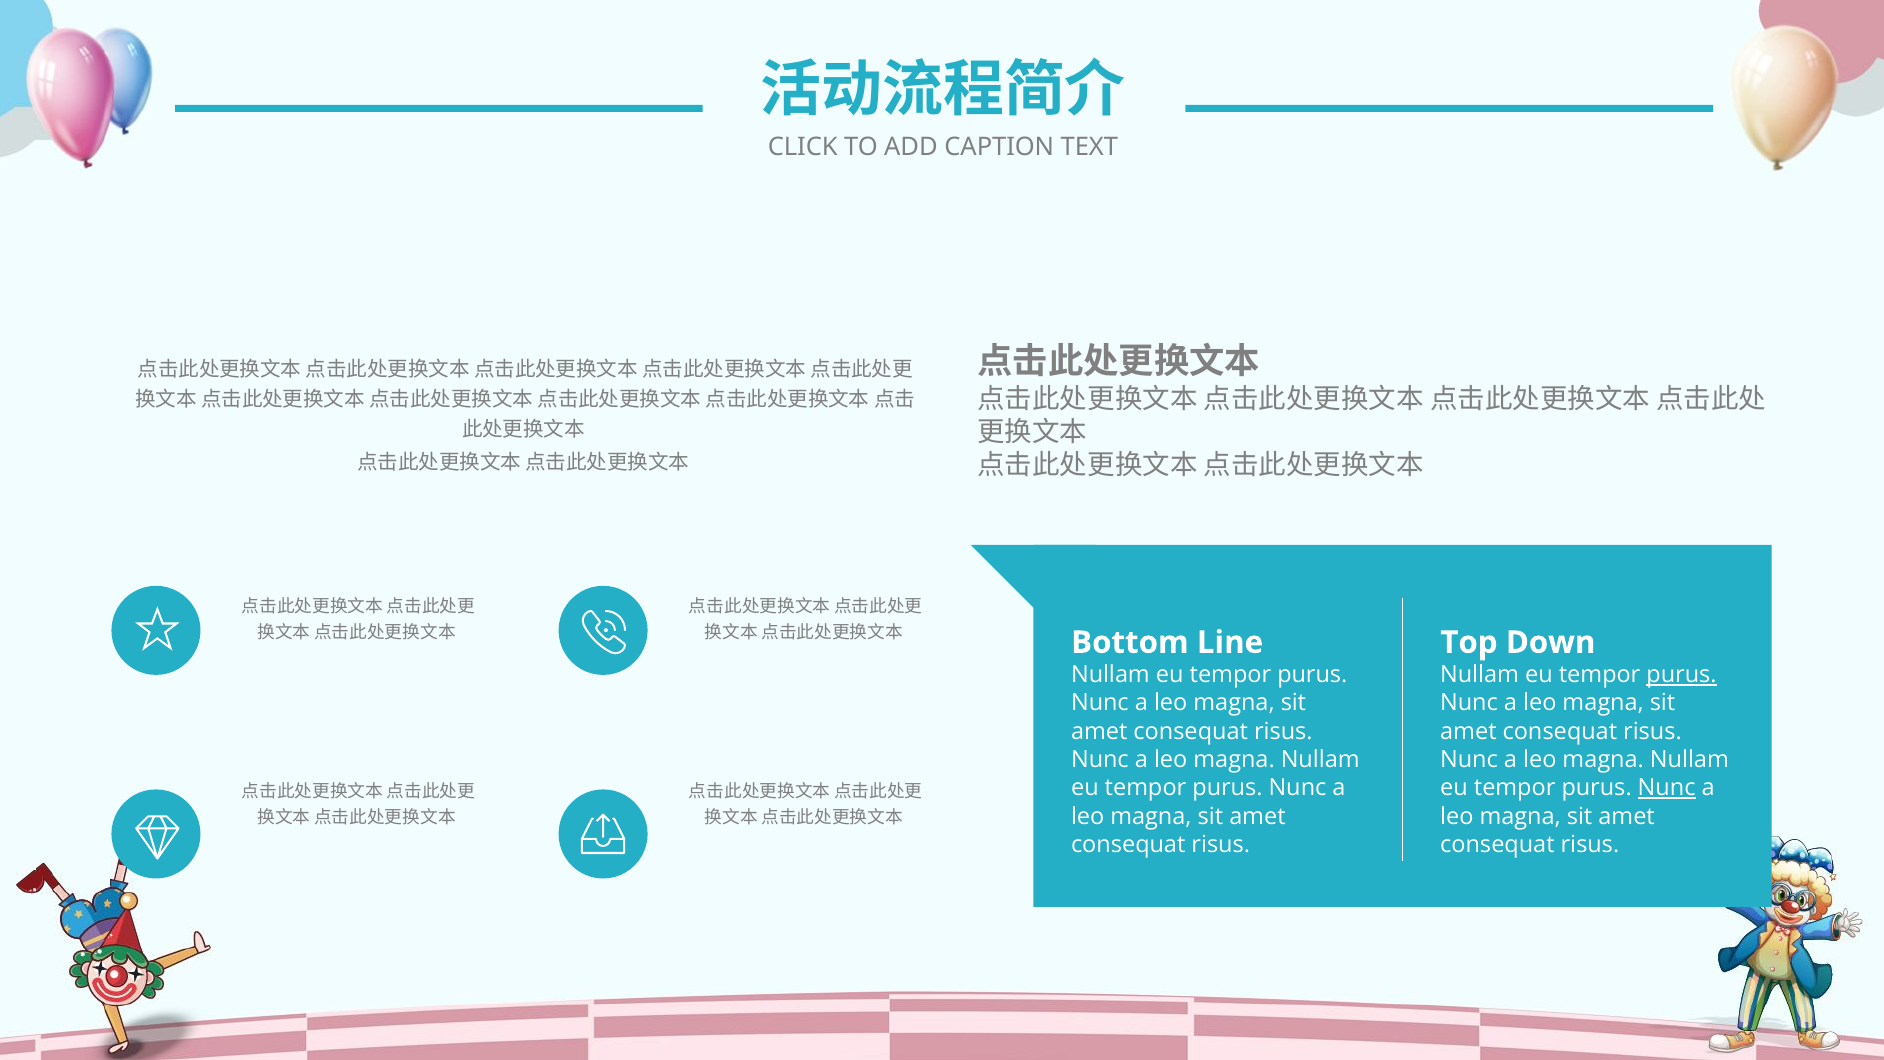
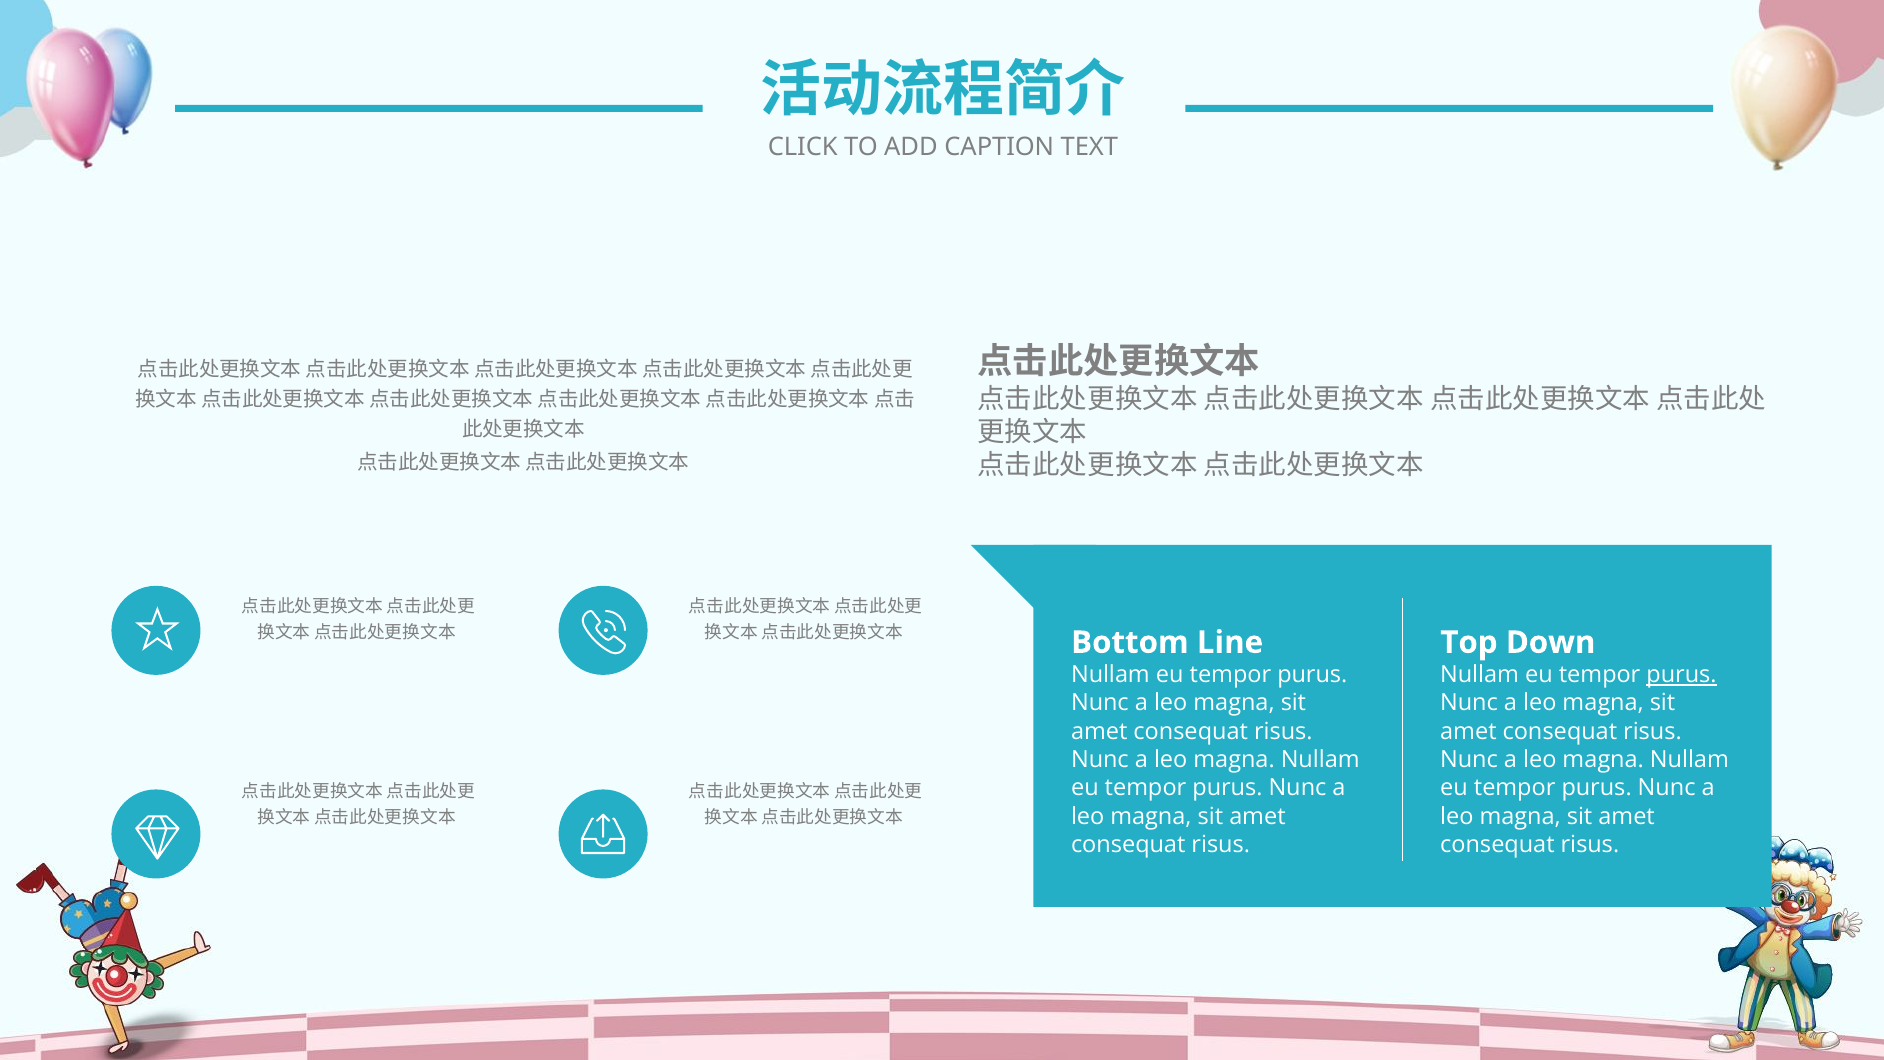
Nunc at (1667, 788) underline: present -> none
